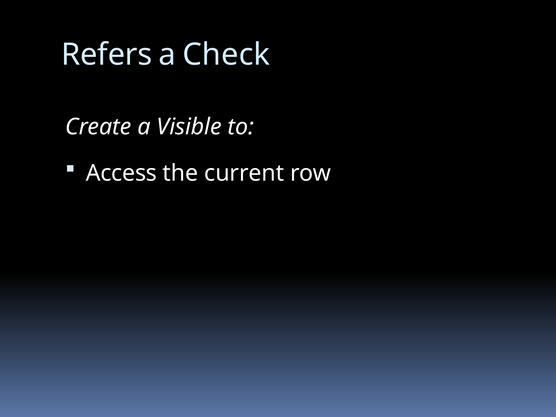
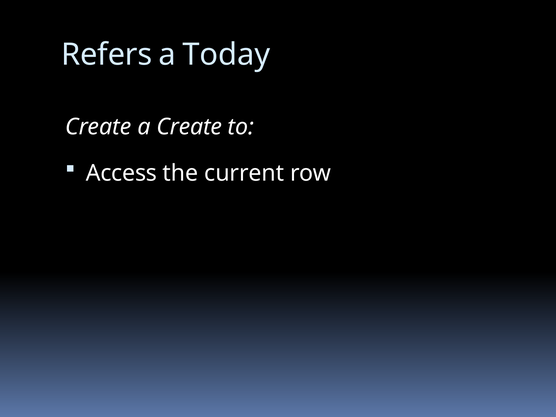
Check: Check -> Today
a Visible: Visible -> Create
